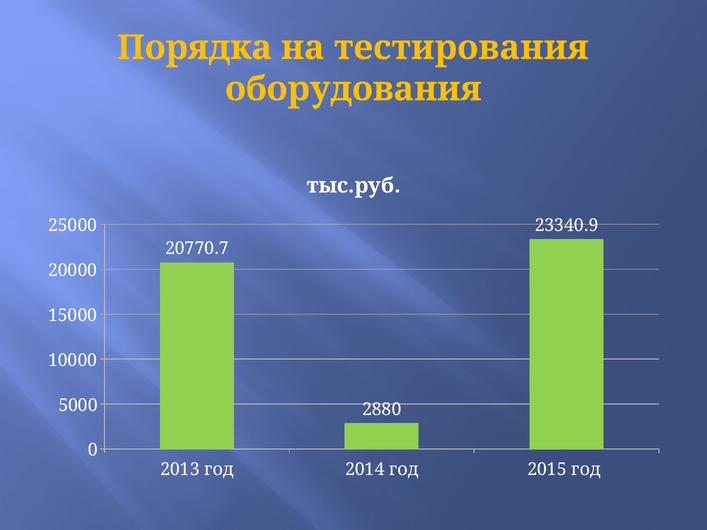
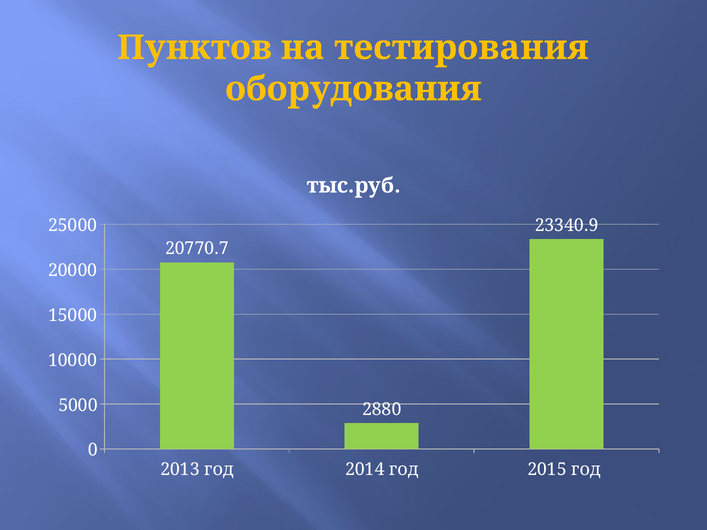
Порядка: Порядка -> Пунктов
